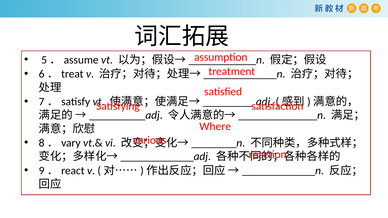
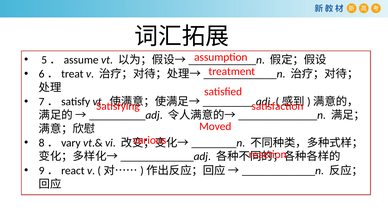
Where: Where -> Moved
